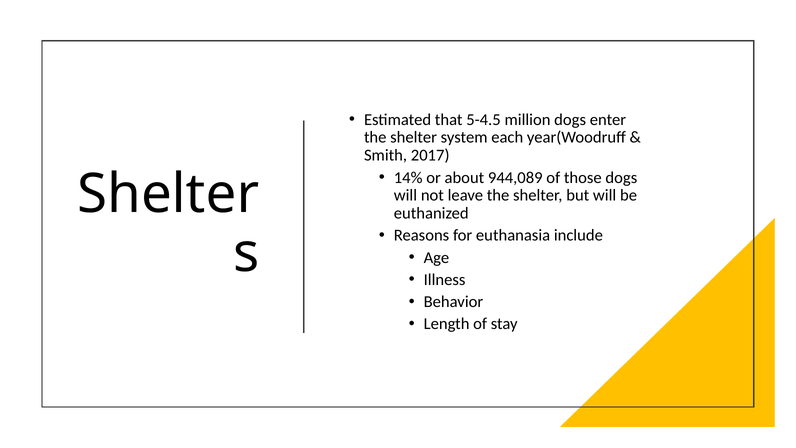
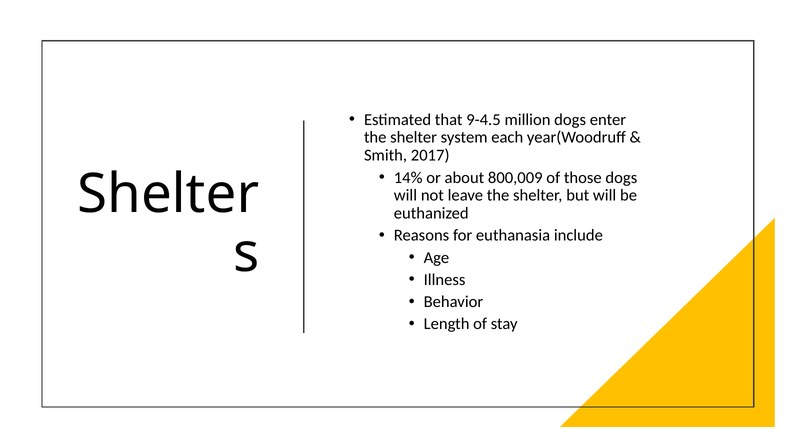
5-4.5: 5-4.5 -> 9-4.5
944,089: 944,089 -> 800,009
